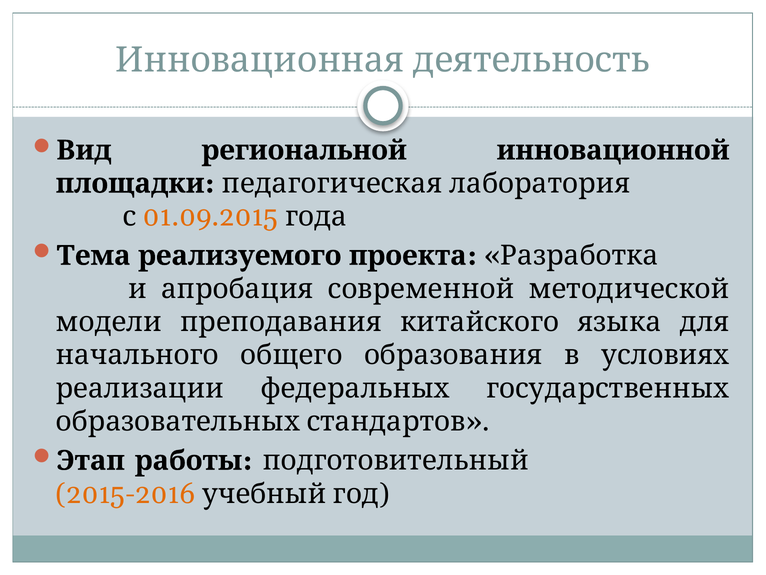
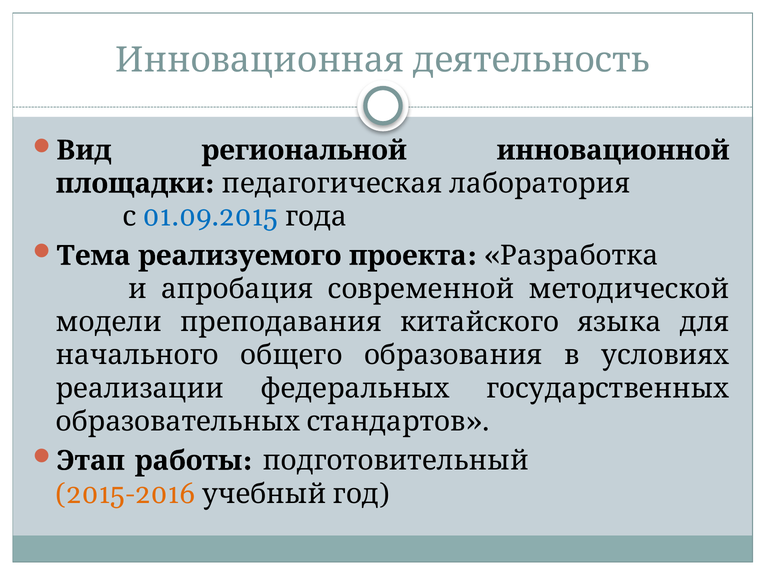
01.09.2015 colour: orange -> blue
